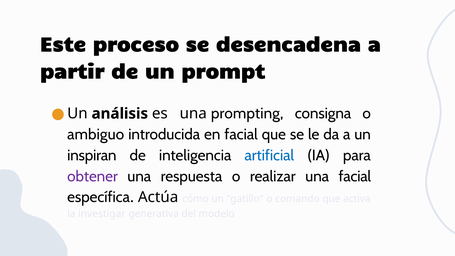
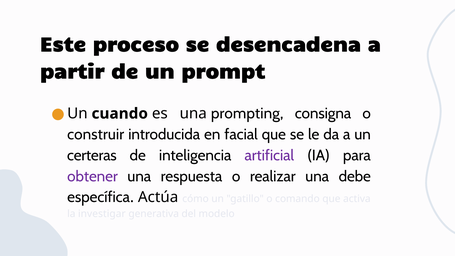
análisis: análisis -> cuando
ambiguo: ambiguo -> construir
inspiran: inspiran -> certeras
artificial colour: blue -> purple
una facial: facial -> debe
